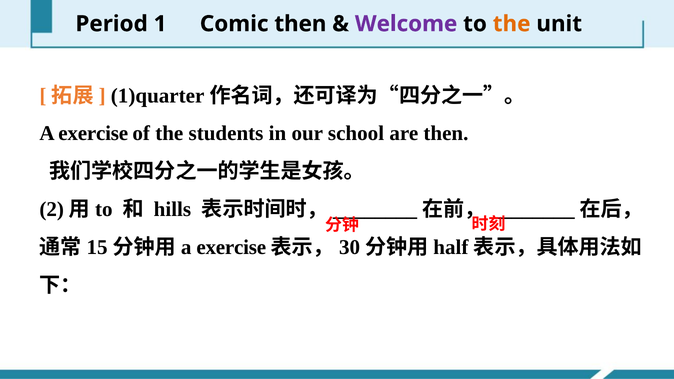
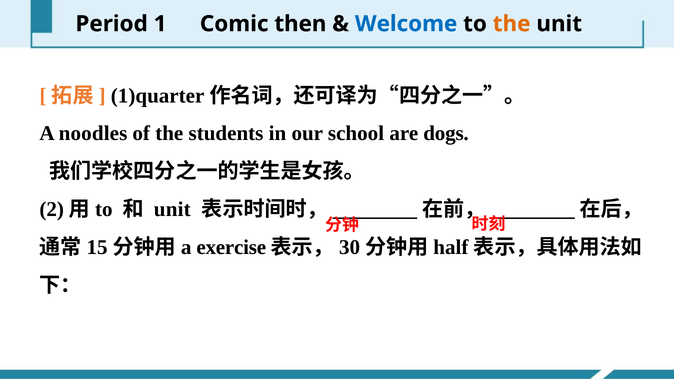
Welcome colour: purple -> blue
exercise at (93, 134): exercise -> noodles
are then: then -> dogs
hills at (172, 209): hills -> unit
